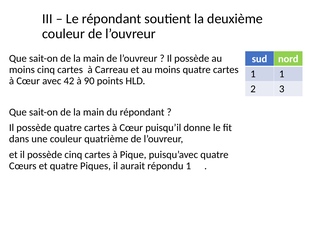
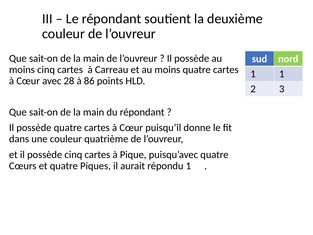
42: 42 -> 28
90: 90 -> 86
